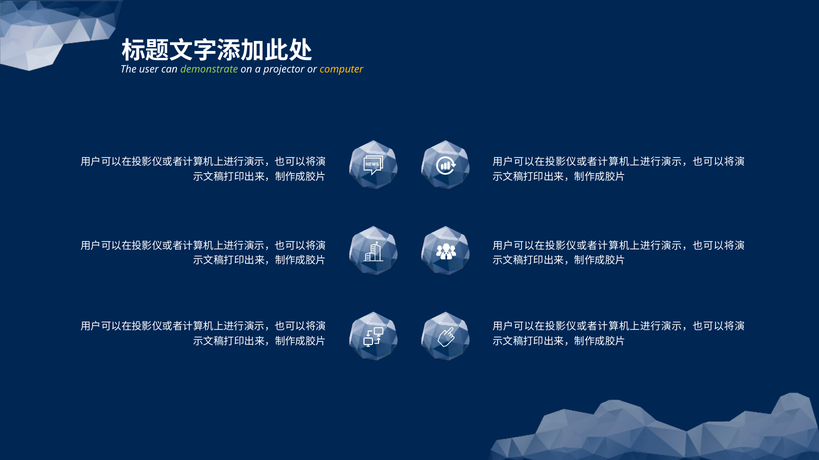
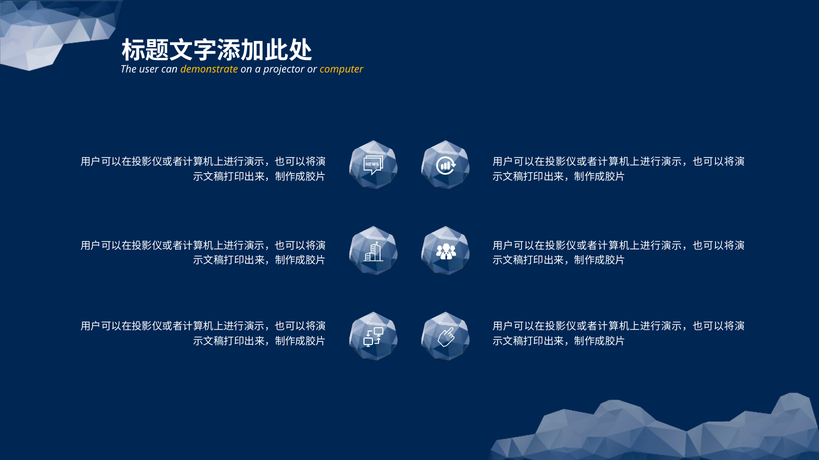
demonstrate colour: light green -> yellow
